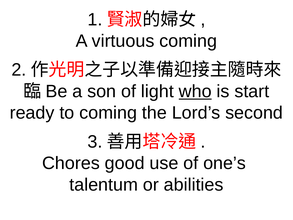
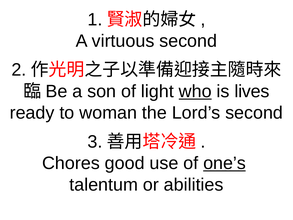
virtuous coming: coming -> second
start: start -> lives
to coming: coming -> woman
one’s underline: none -> present
